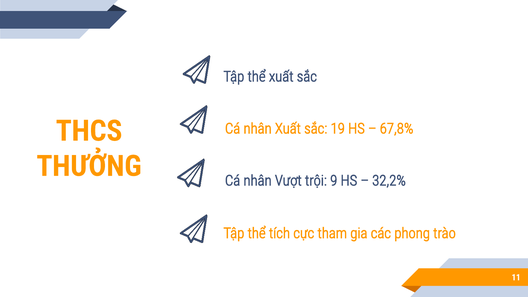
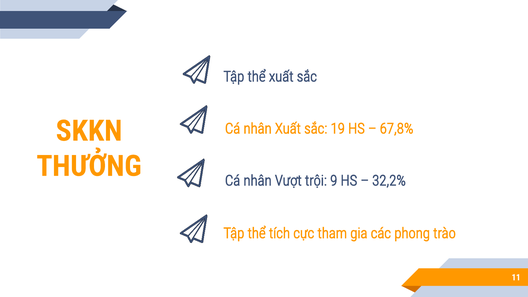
THCS: THCS -> SKKN
